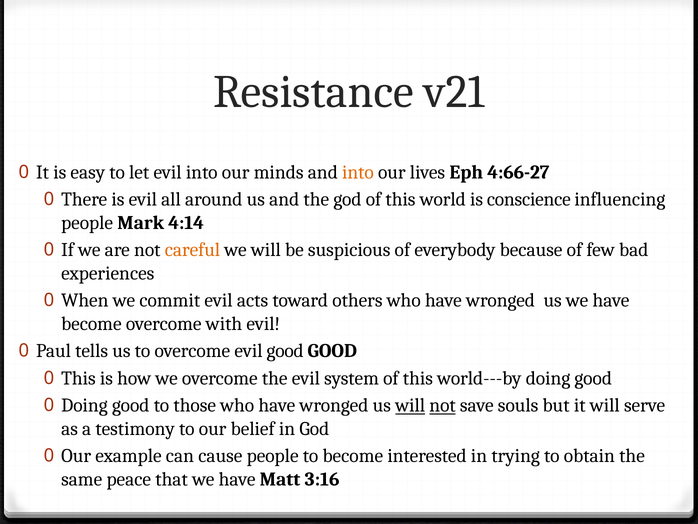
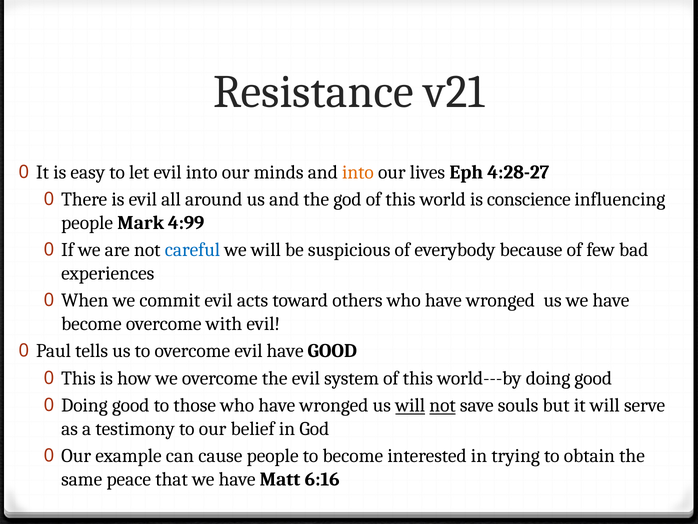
4:66-27: 4:66-27 -> 4:28-27
4:14: 4:14 -> 4:99
careful colour: orange -> blue
evil good: good -> have
3:16: 3:16 -> 6:16
